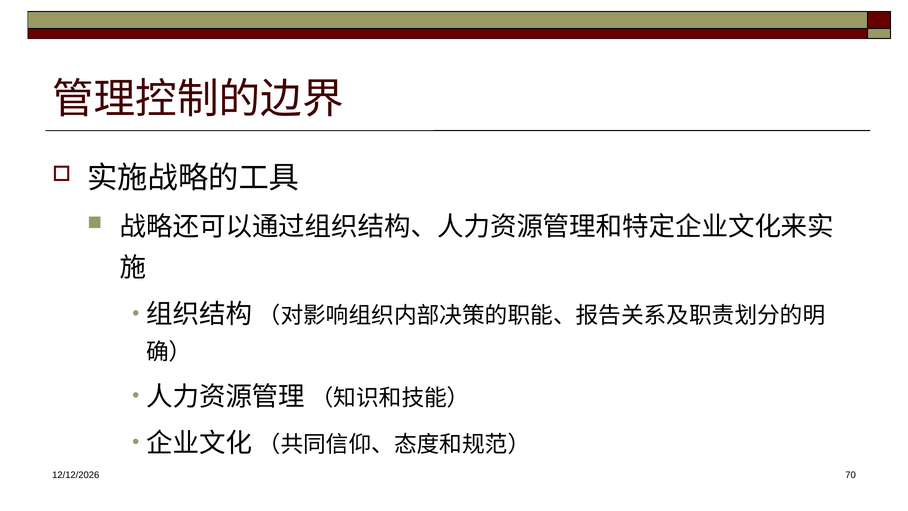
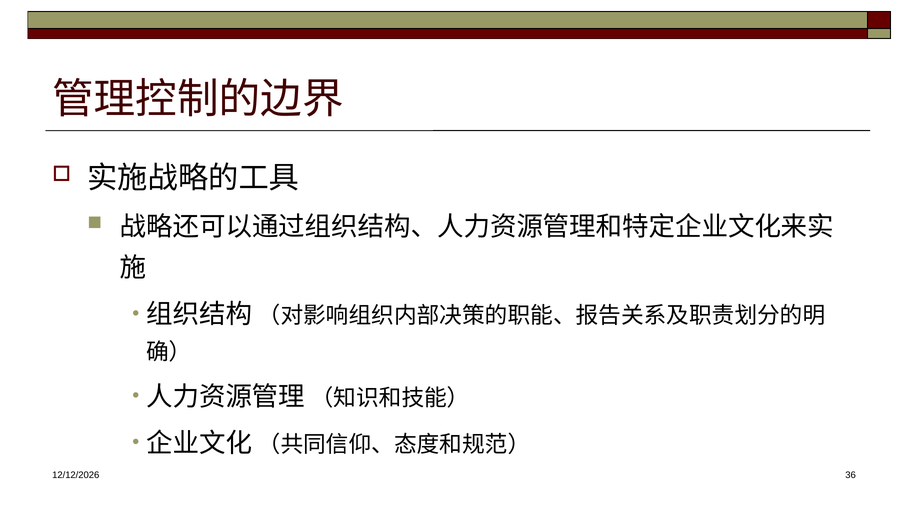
70: 70 -> 36
